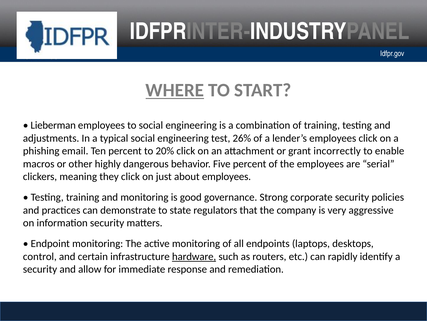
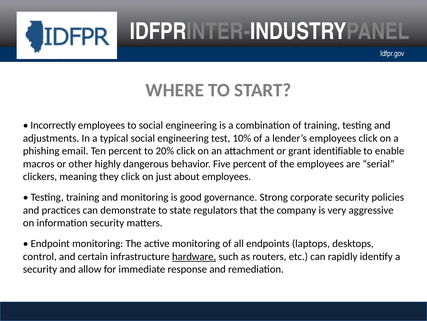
WHERE underline: present -> none
Lieberman: Lieberman -> Incorrectly
26%: 26% -> 10%
incorrectly: incorrectly -> identifiable
